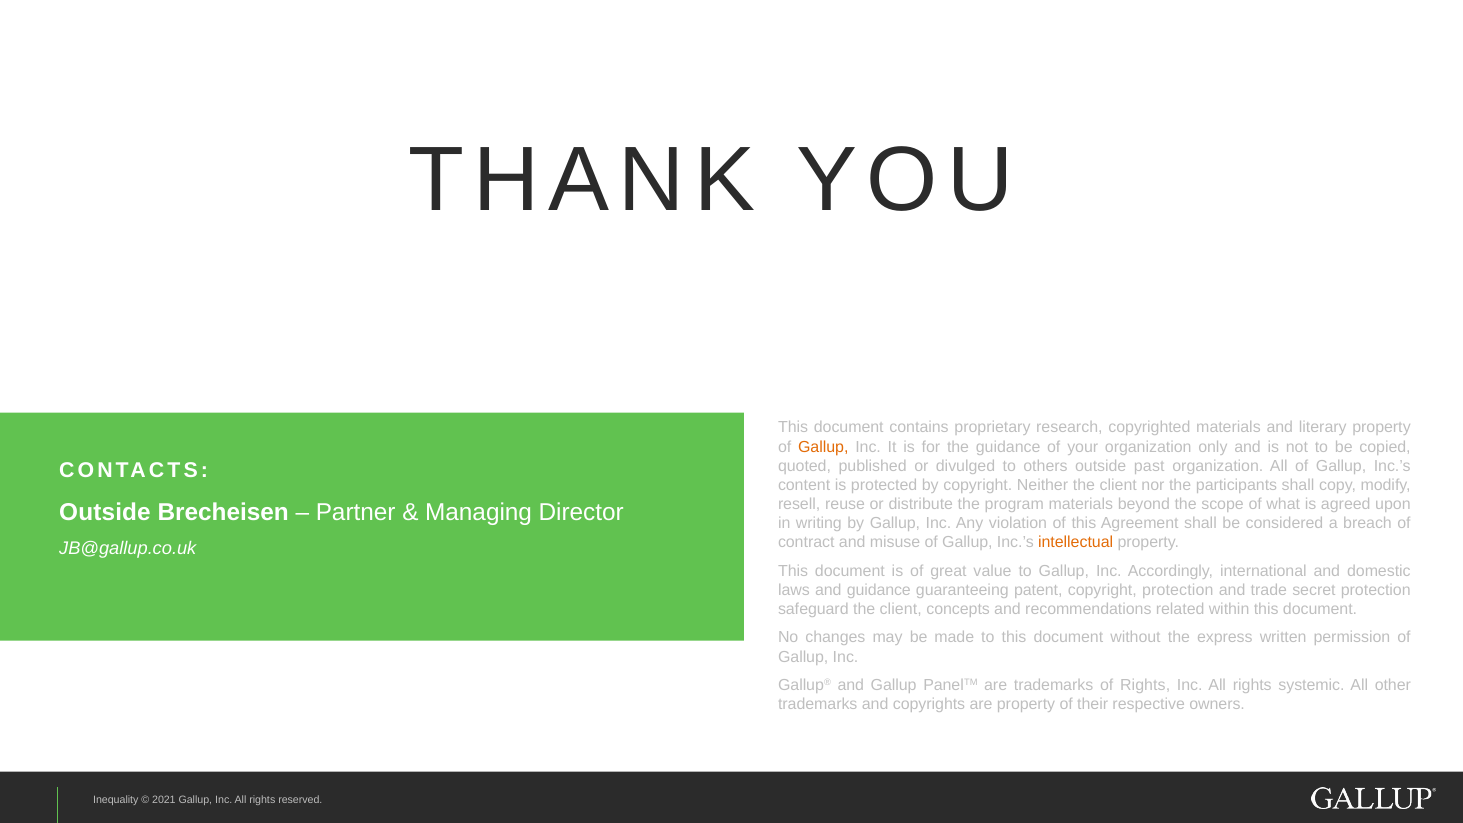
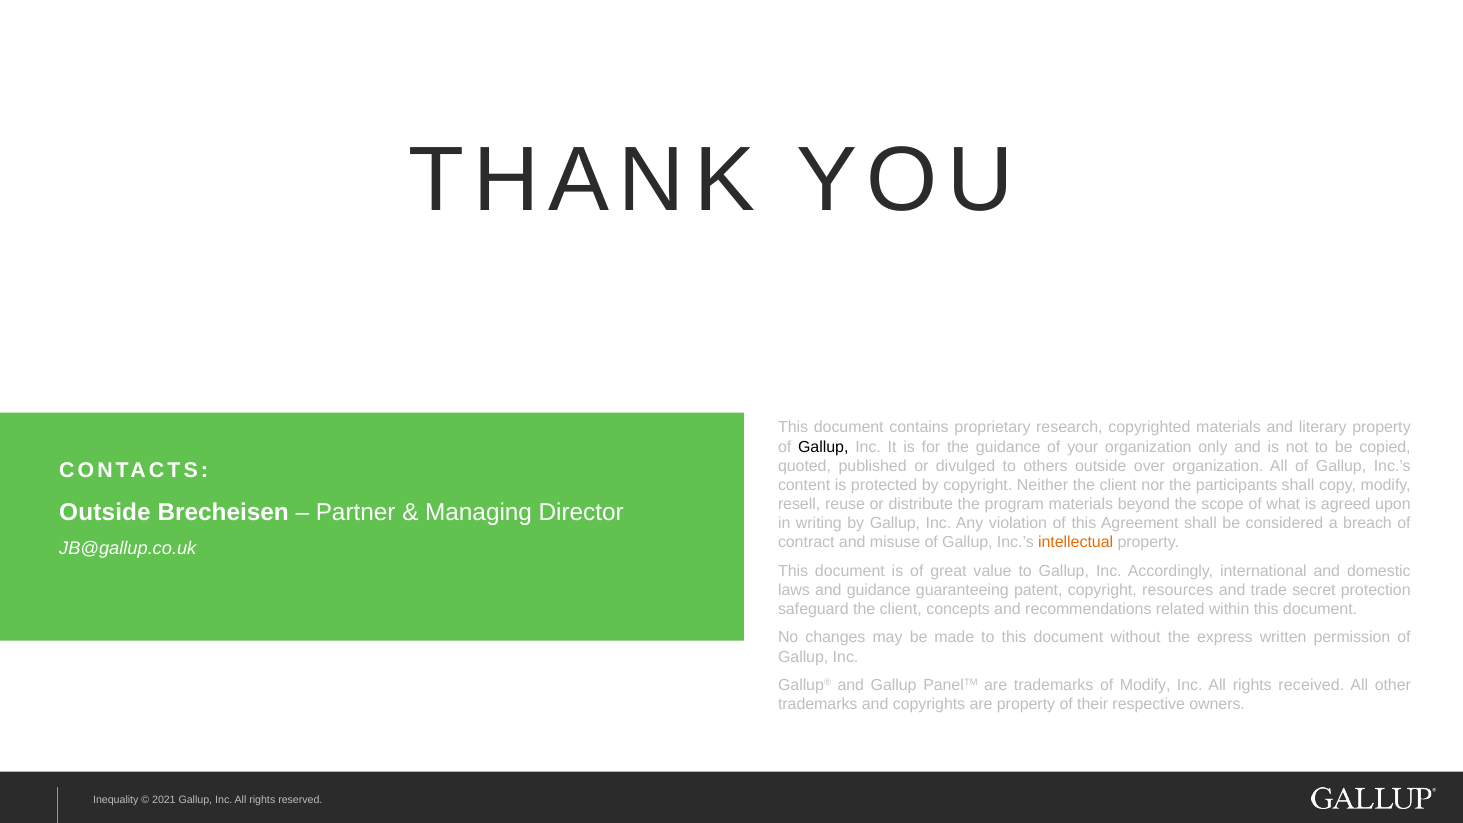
Gallup at (823, 447) colour: orange -> black
past: past -> over
copyright protection: protection -> resources
of Rights: Rights -> Modify
systemic: systemic -> received
